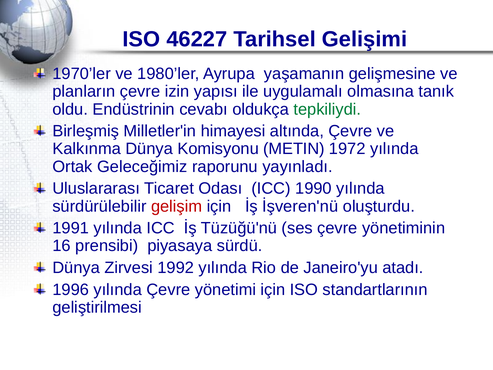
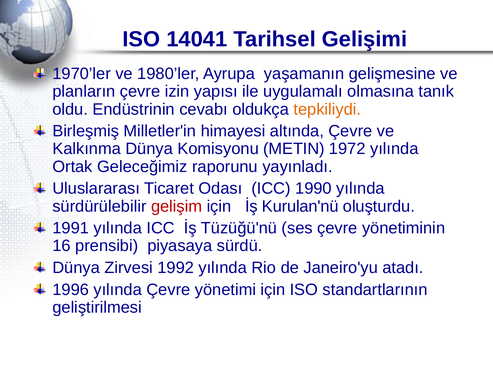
46227: 46227 -> 14041
tepkiliydi colour: green -> orange
İşveren'nü: İşveren'nü -> Kurulan'nü
